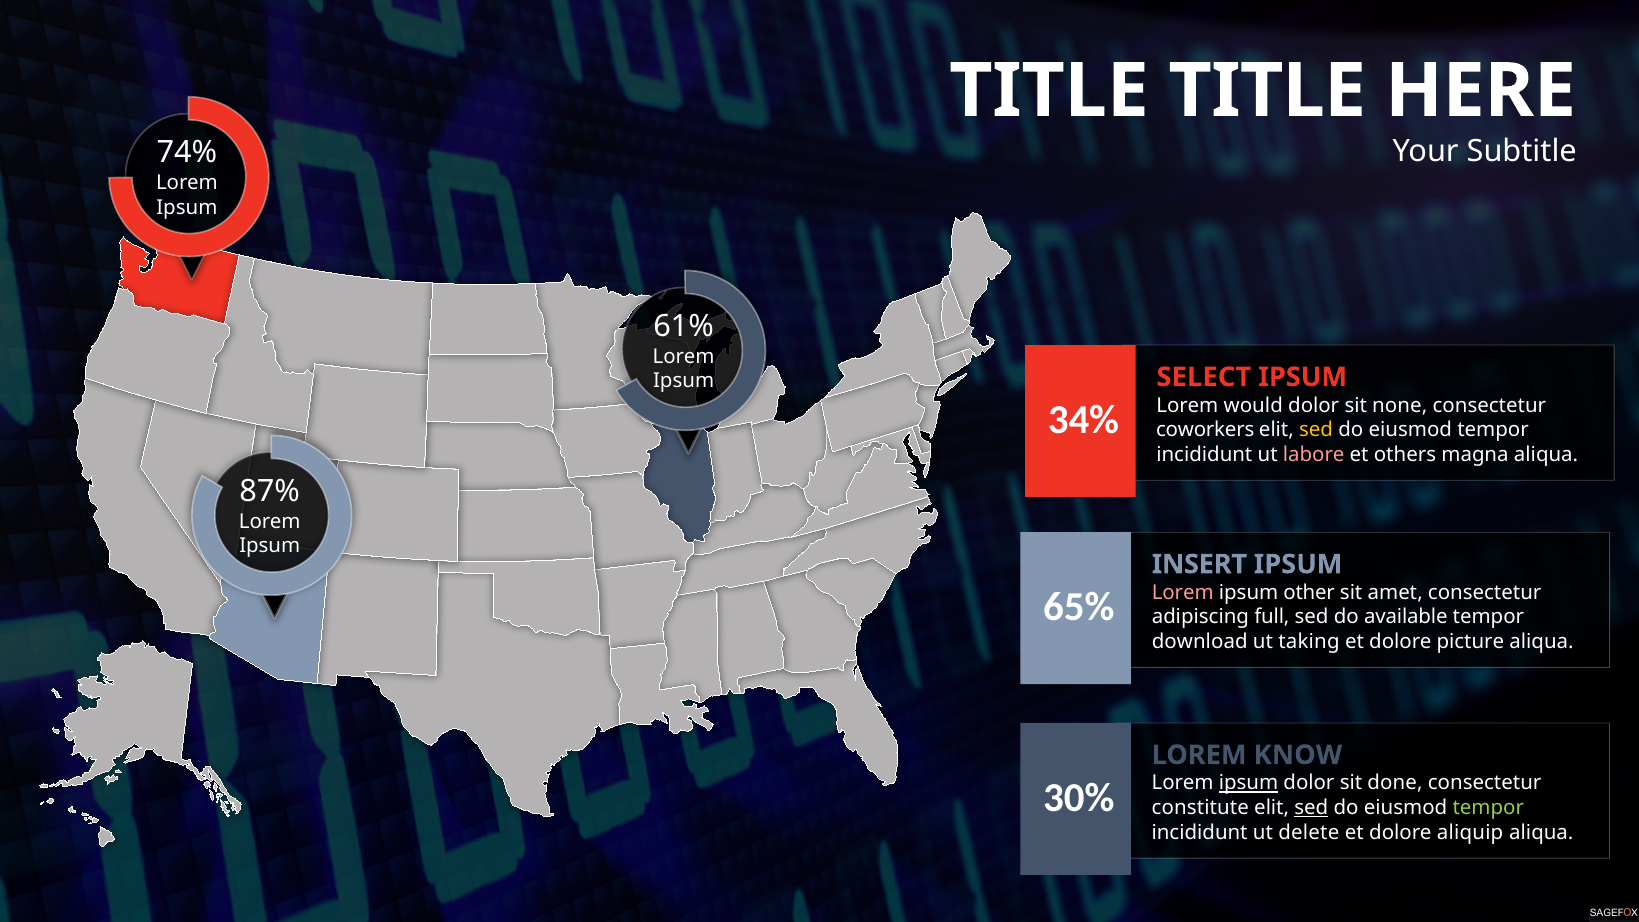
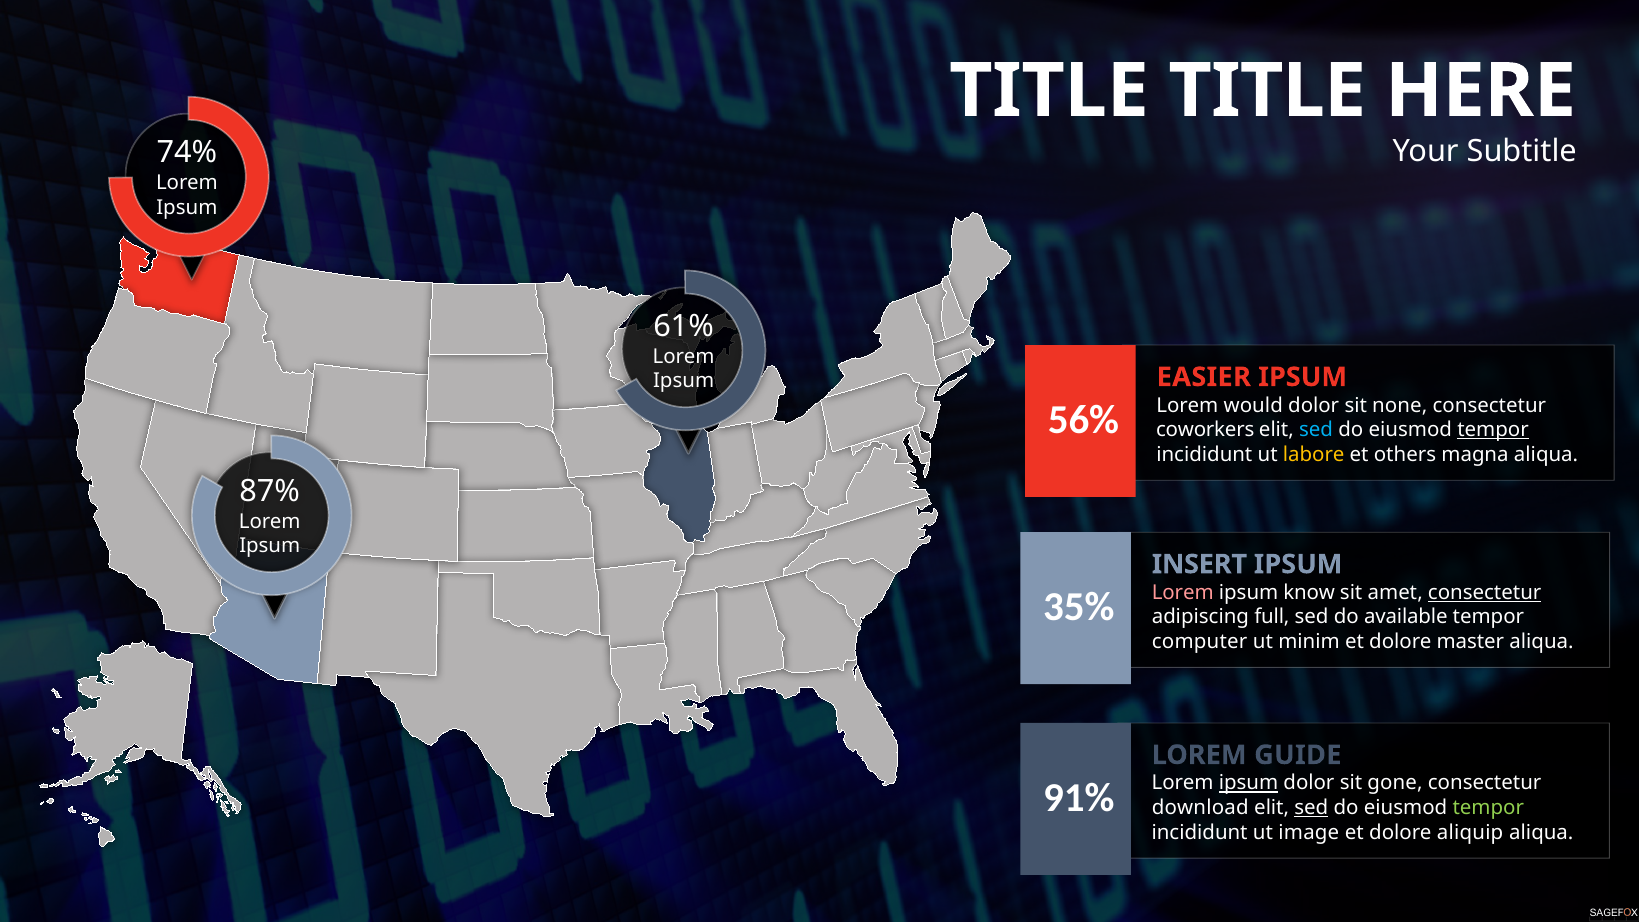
SELECT: SELECT -> EASIER
34%: 34% -> 56%
sed at (1316, 430) colour: yellow -> light blue
tempor at (1493, 430) underline: none -> present
labore colour: pink -> yellow
other: other -> know
consectetur at (1485, 592) underline: none -> present
65%: 65% -> 35%
download: download -> computer
taking: taking -> minim
picture: picture -> master
KNOW: KNOW -> GUIDE
done: done -> gone
30%: 30% -> 91%
constitute: constitute -> download
delete: delete -> image
